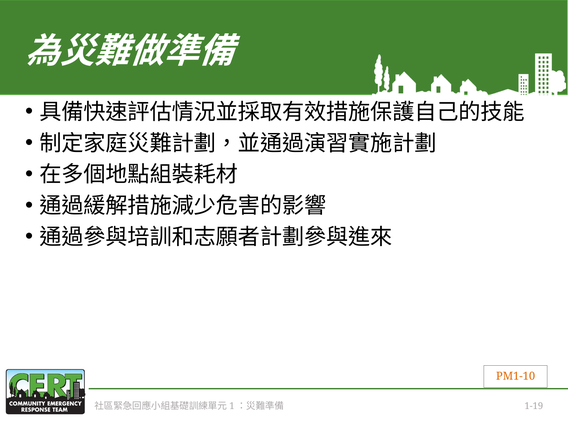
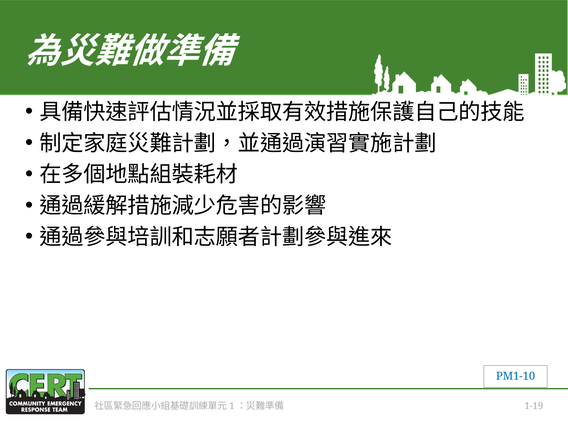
PM1-10 colour: orange -> blue
